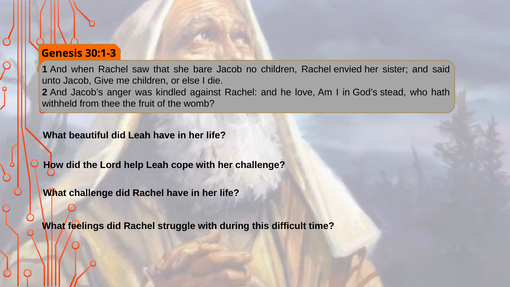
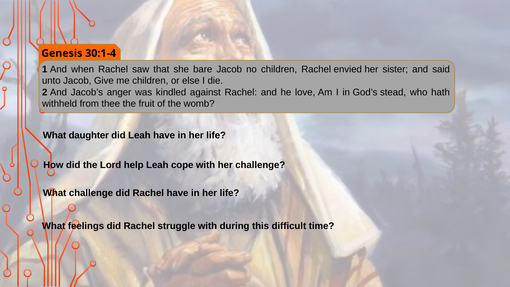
30:1-3: 30:1-3 -> 30:1-4
beautiful: beautiful -> daughter
